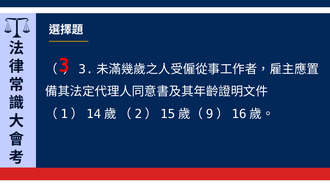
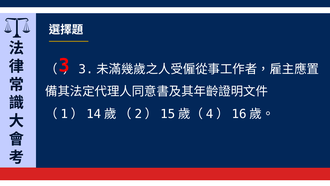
9: 9 -> 4
